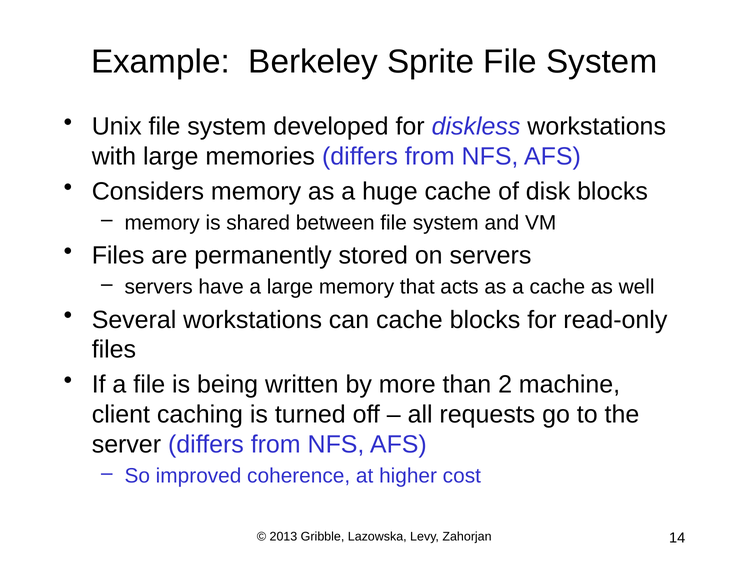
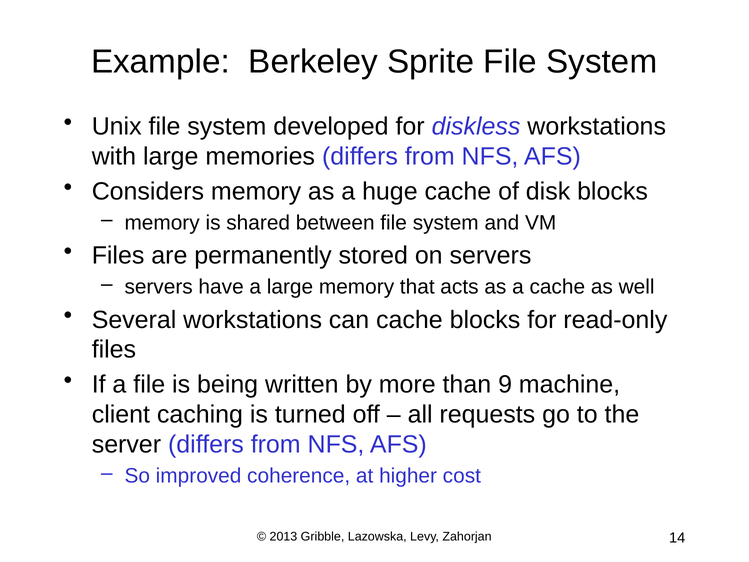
2: 2 -> 9
